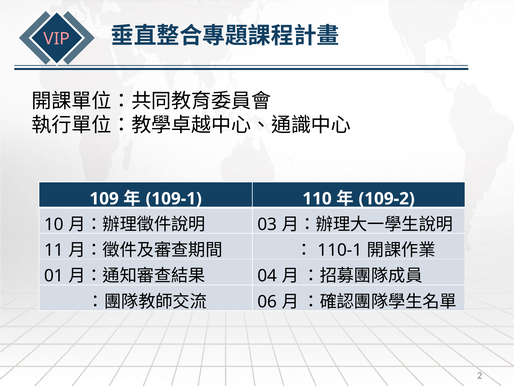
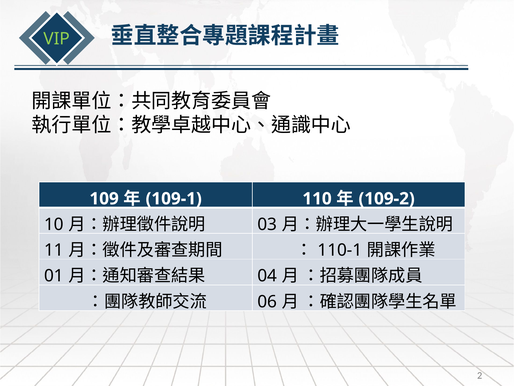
VIP colour: pink -> light green
